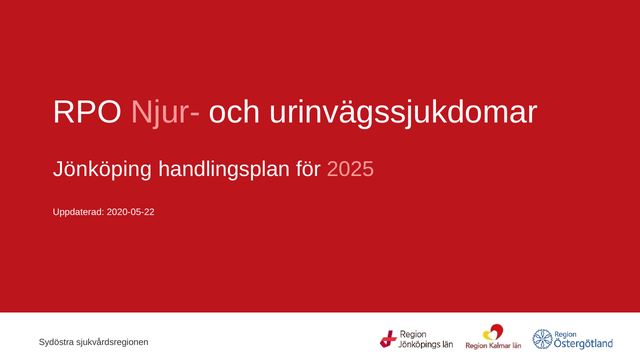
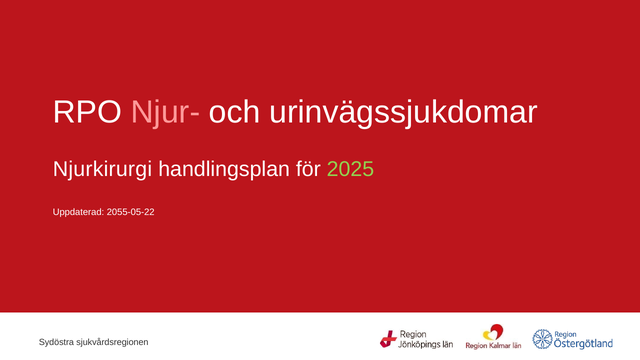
Jönköping: Jönköping -> Njurkirurgi
2025 colour: pink -> light green
2020-05-22: 2020-05-22 -> 2055-05-22
